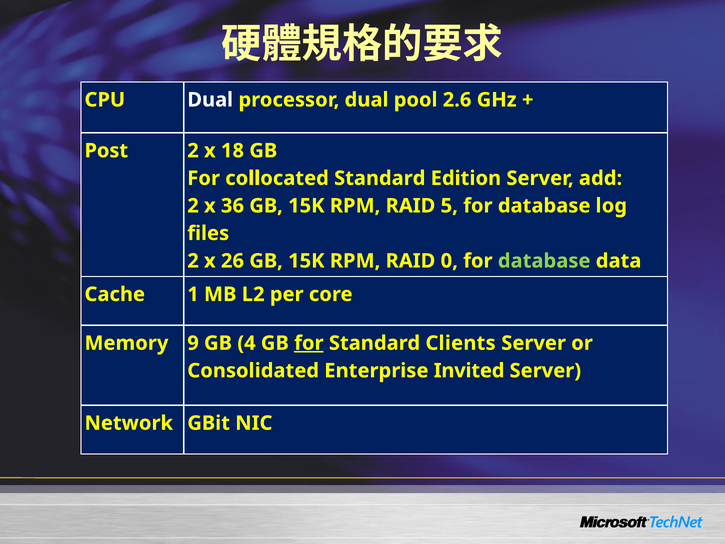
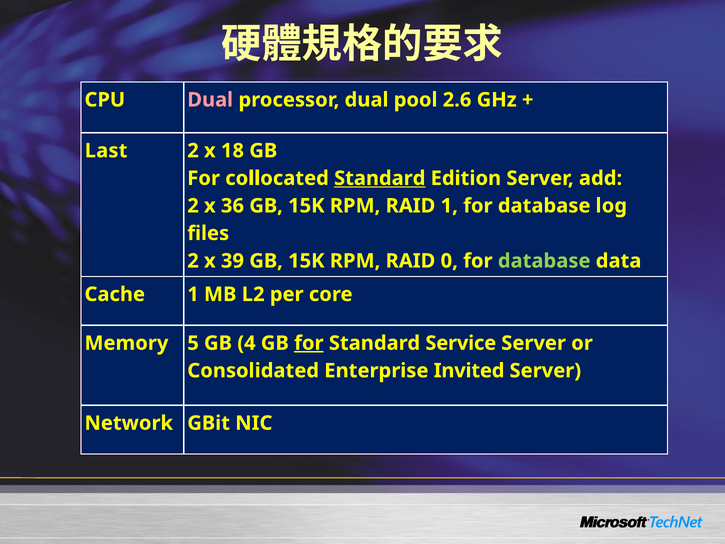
Dual at (210, 100) colour: white -> pink
Post: Post -> Last
Standard at (380, 178) underline: none -> present
RAID 5: 5 -> 1
26: 26 -> 39
9: 9 -> 5
Clients: Clients -> Service
